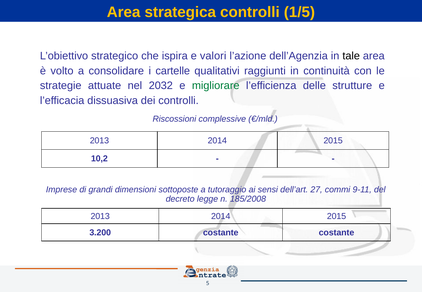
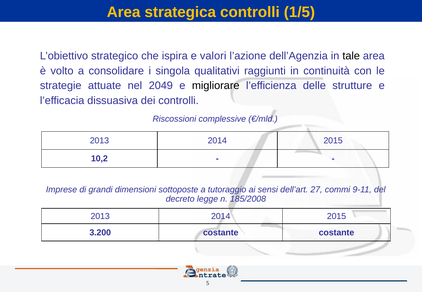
cartelle: cartelle -> singola
2032: 2032 -> 2049
migliorare colour: green -> black
